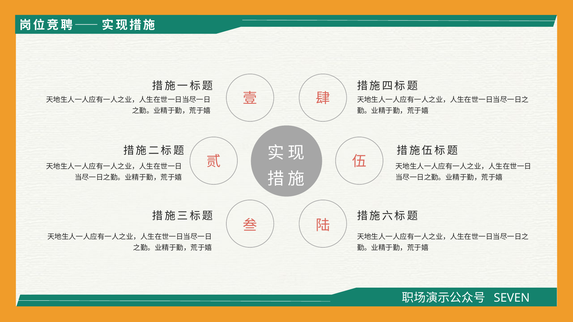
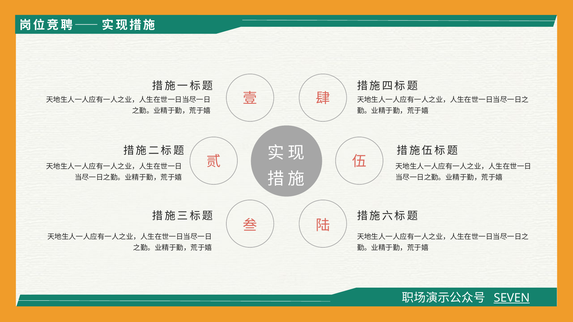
SEVEN underline: none -> present
